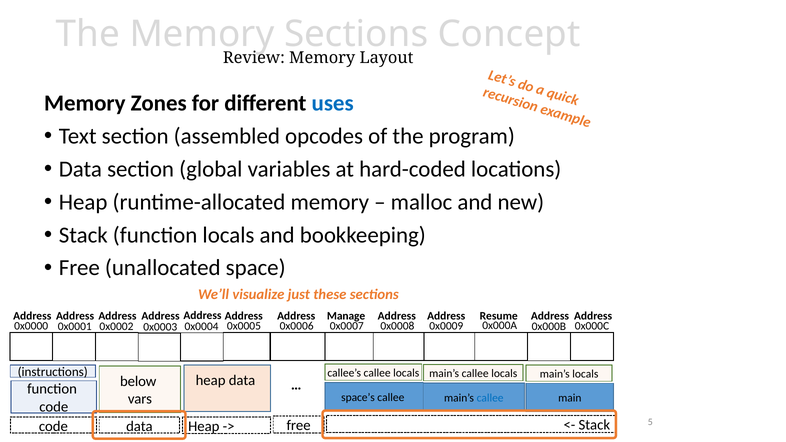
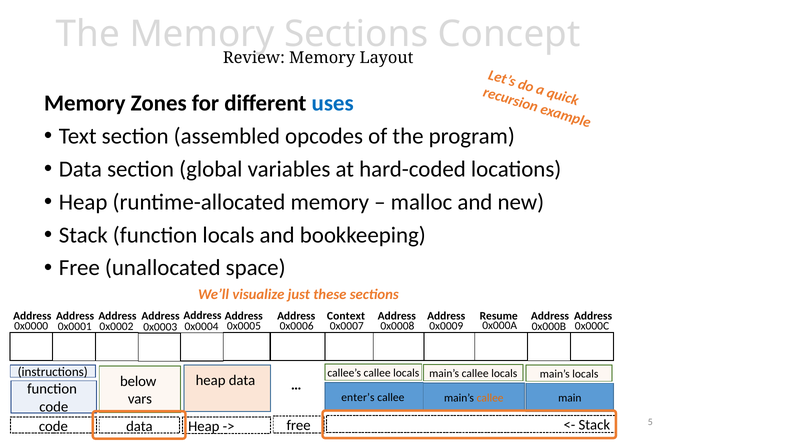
Manage: Manage -> Context
space’s: space’s -> enter’s
callee at (490, 398) colour: blue -> orange
